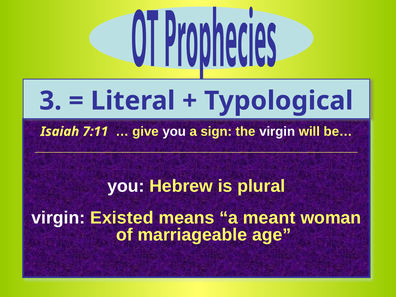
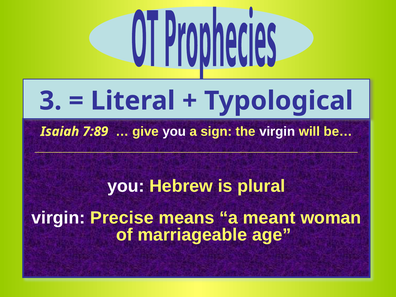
7:11: 7:11 -> 7:89
Existed: Existed -> Precise
